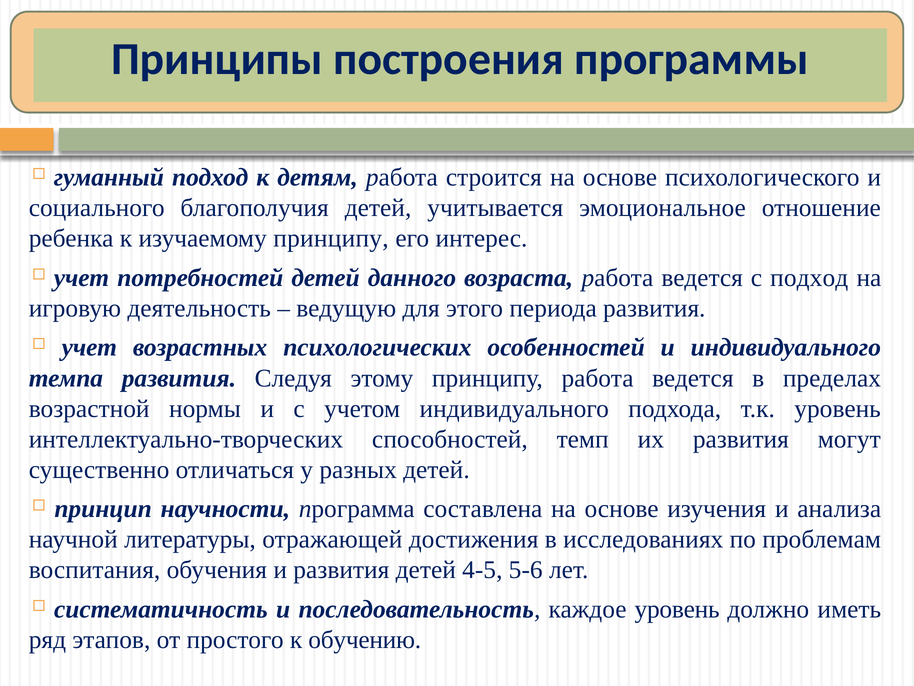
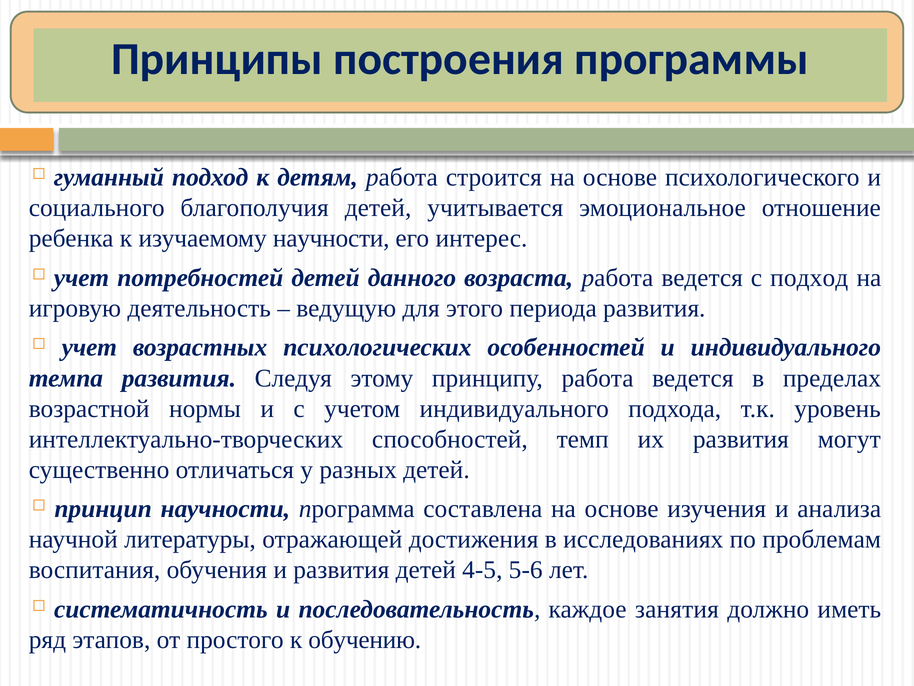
изучаемому принципу: принципу -> научности
каждое уровень: уровень -> занятия
